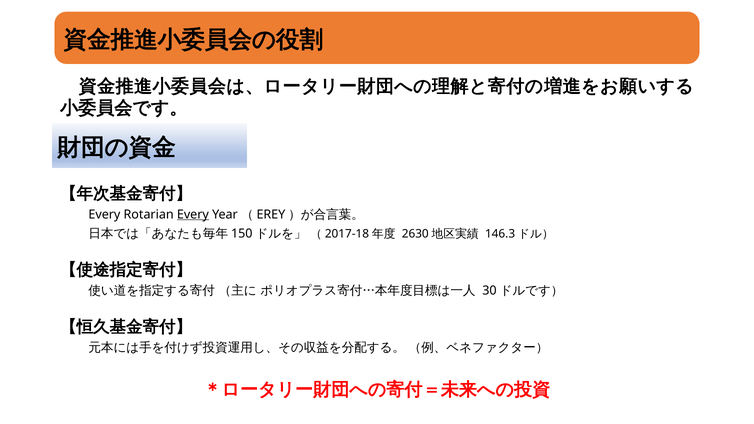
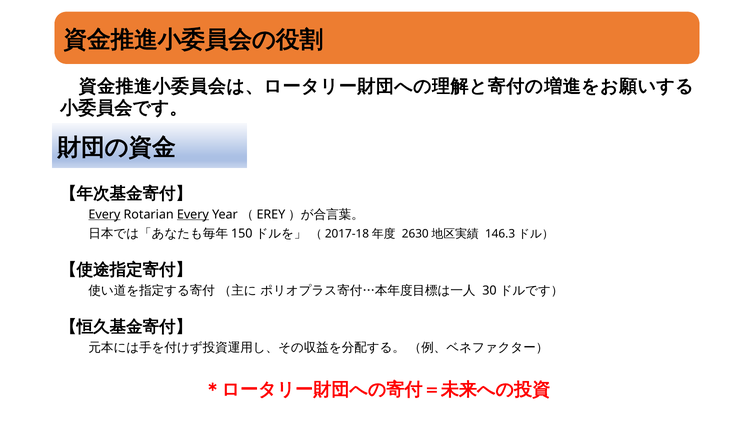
Every at (104, 215) underline: none -> present
